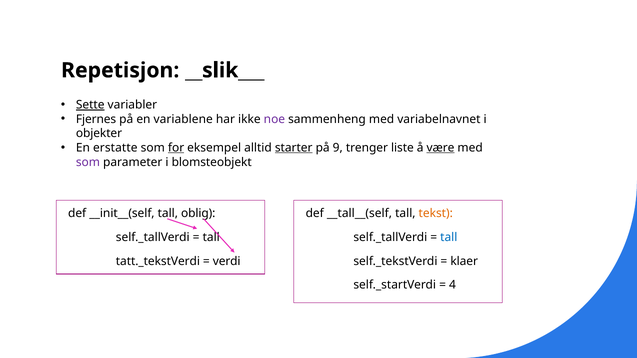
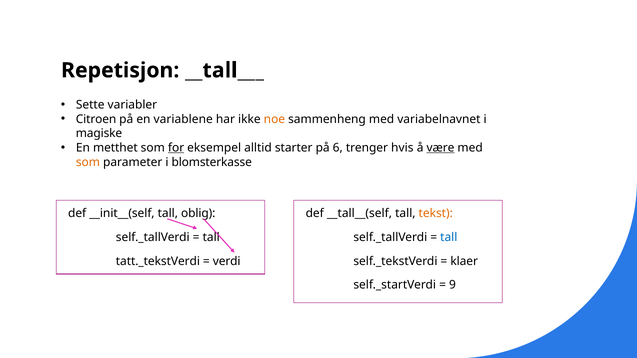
__slik___: __slik___ -> __tall___
Sette underline: present -> none
Fjernes: Fjernes -> Citroen
noe colour: purple -> orange
objekter: objekter -> magiske
erstatte: erstatte -> metthet
starter underline: present -> none
9: 9 -> 6
liste: liste -> hvis
som at (88, 162) colour: purple -> orange
blomsteobjekt: blomsteobjekt -> blomsterkasse
4: 4 -> 9
